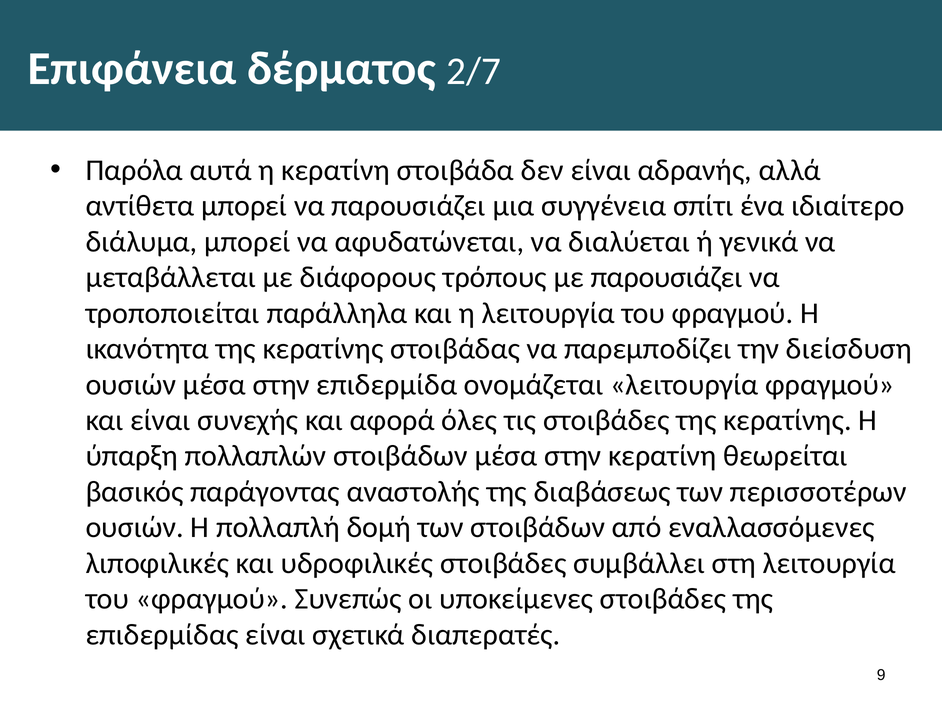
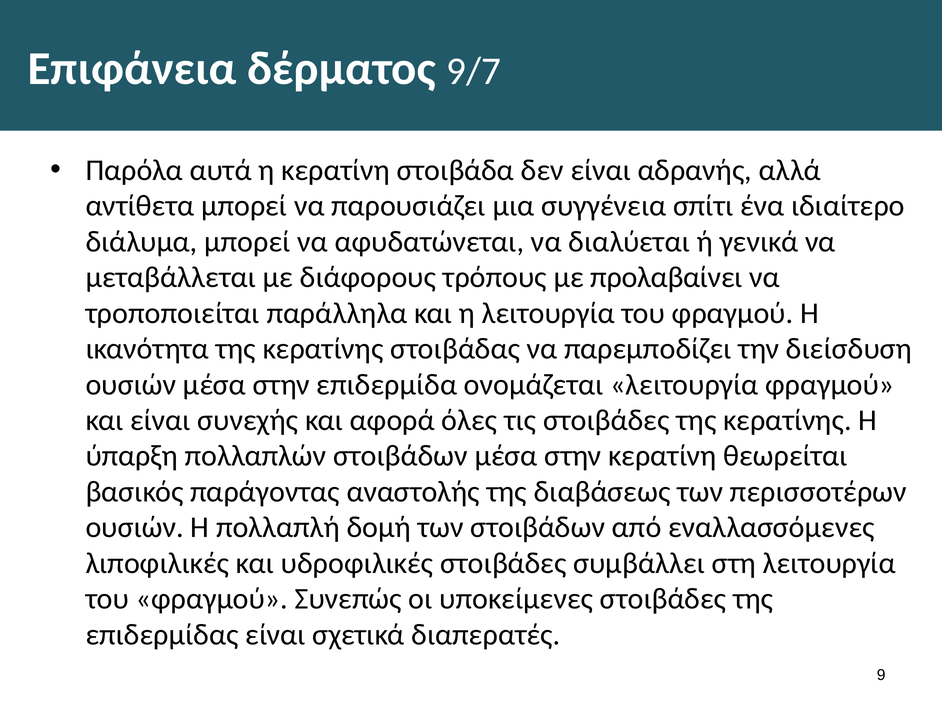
2/7: 2/7 -> 9/7
με παρουσιάζει: παρουσιάζει -> προλαβαίνει
